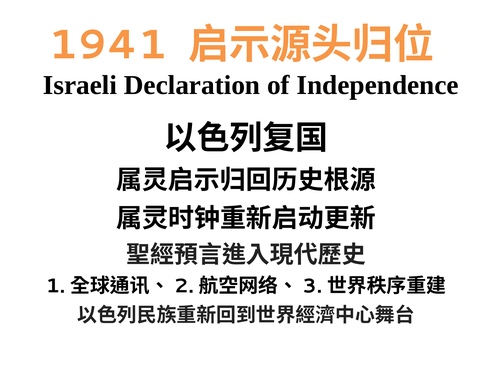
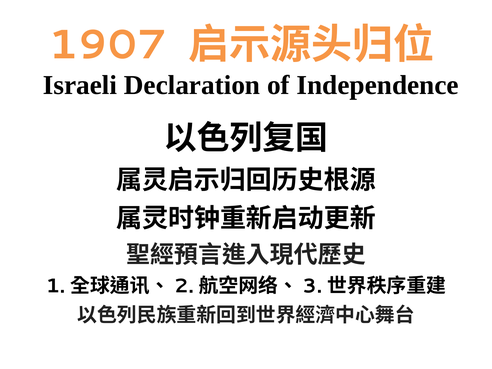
1941: 1941 -> 1907
